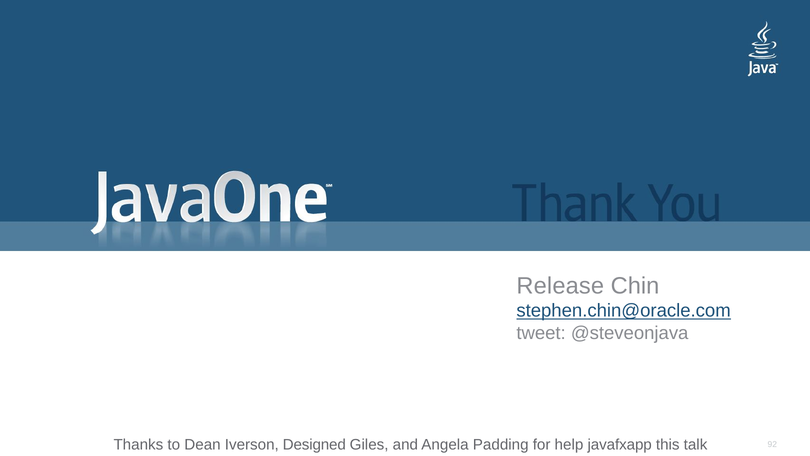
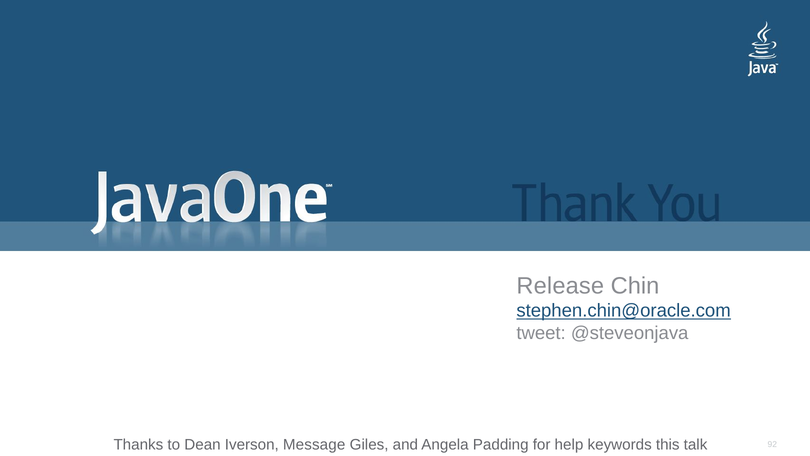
Designed: Designed -> Message
javafxapp: javafxapp -> keywords
